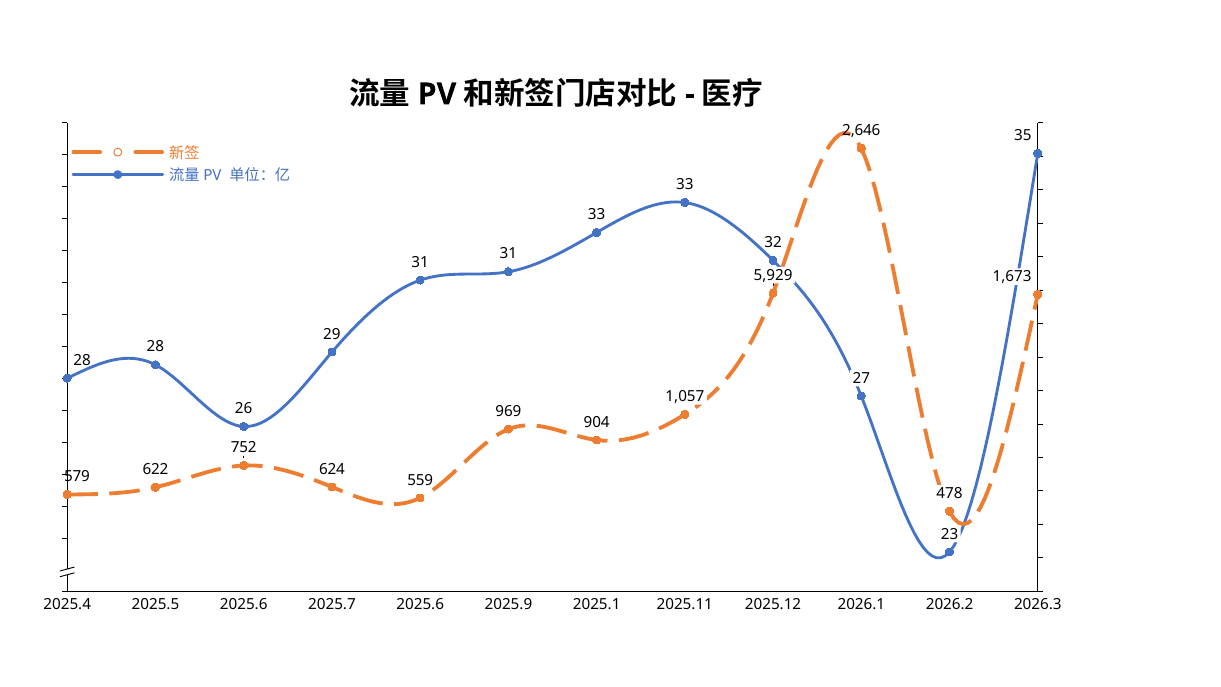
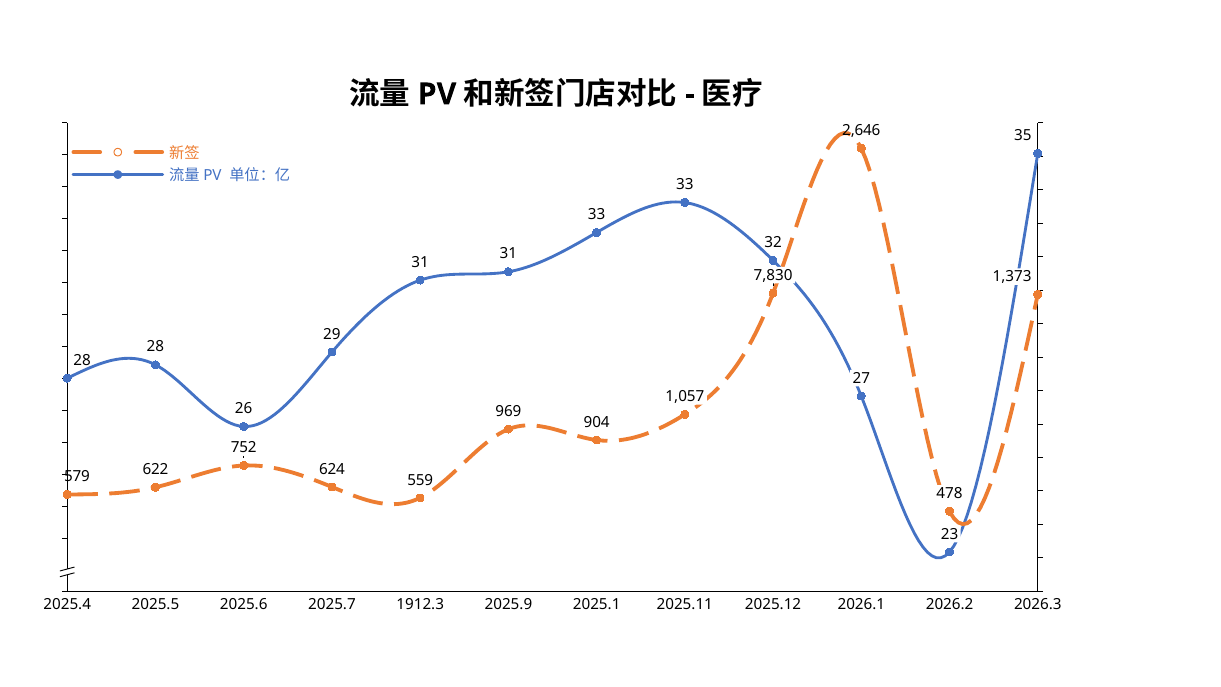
5,929: 5,929 -> 7,830
1,673: 1,673 -> 1,373
2025.6 at (420, 605): 2025.6 -> 1912.3
